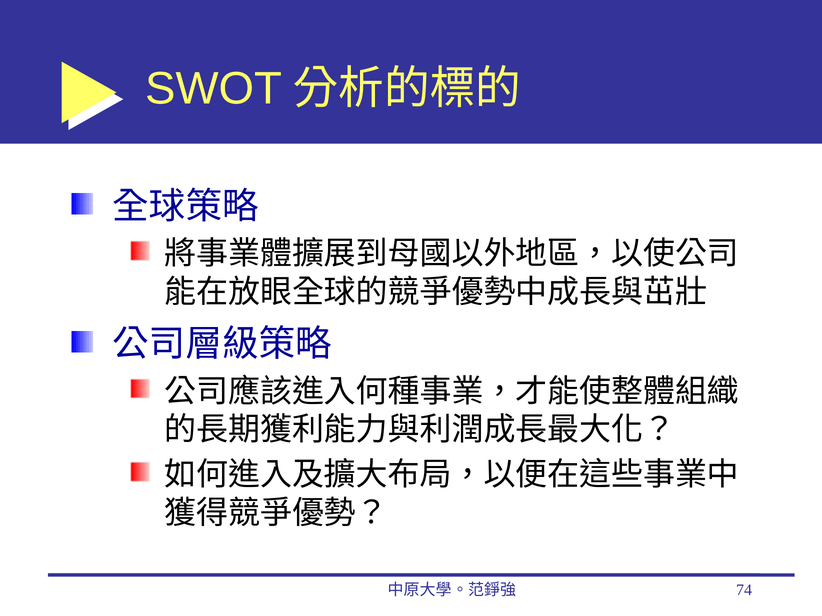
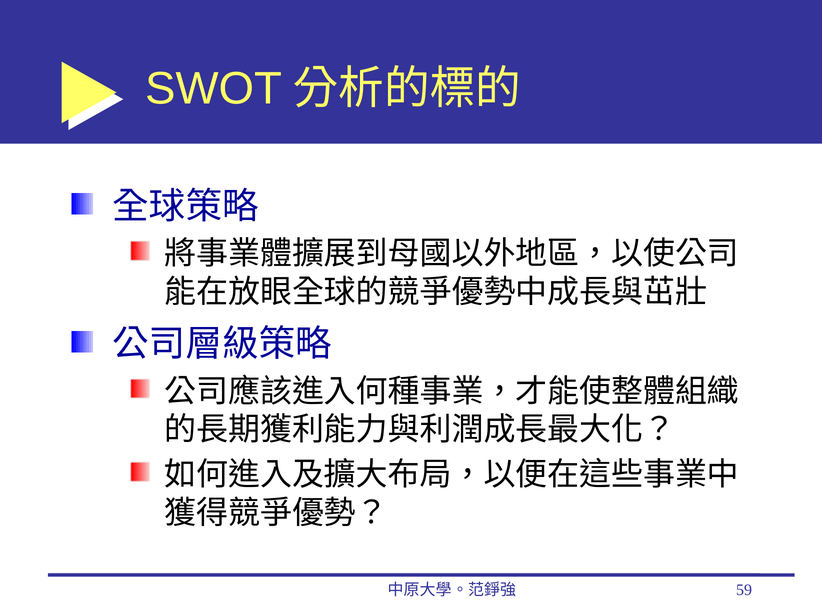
74: 74 -> 59
